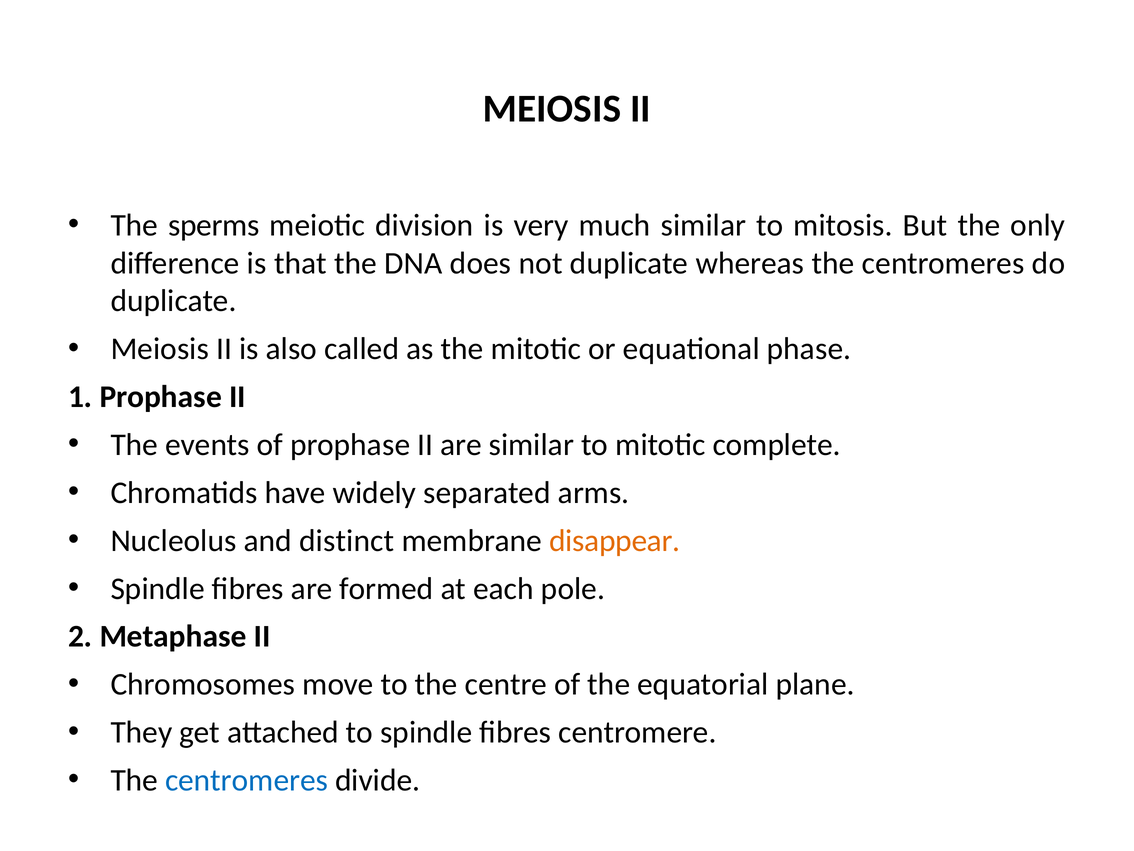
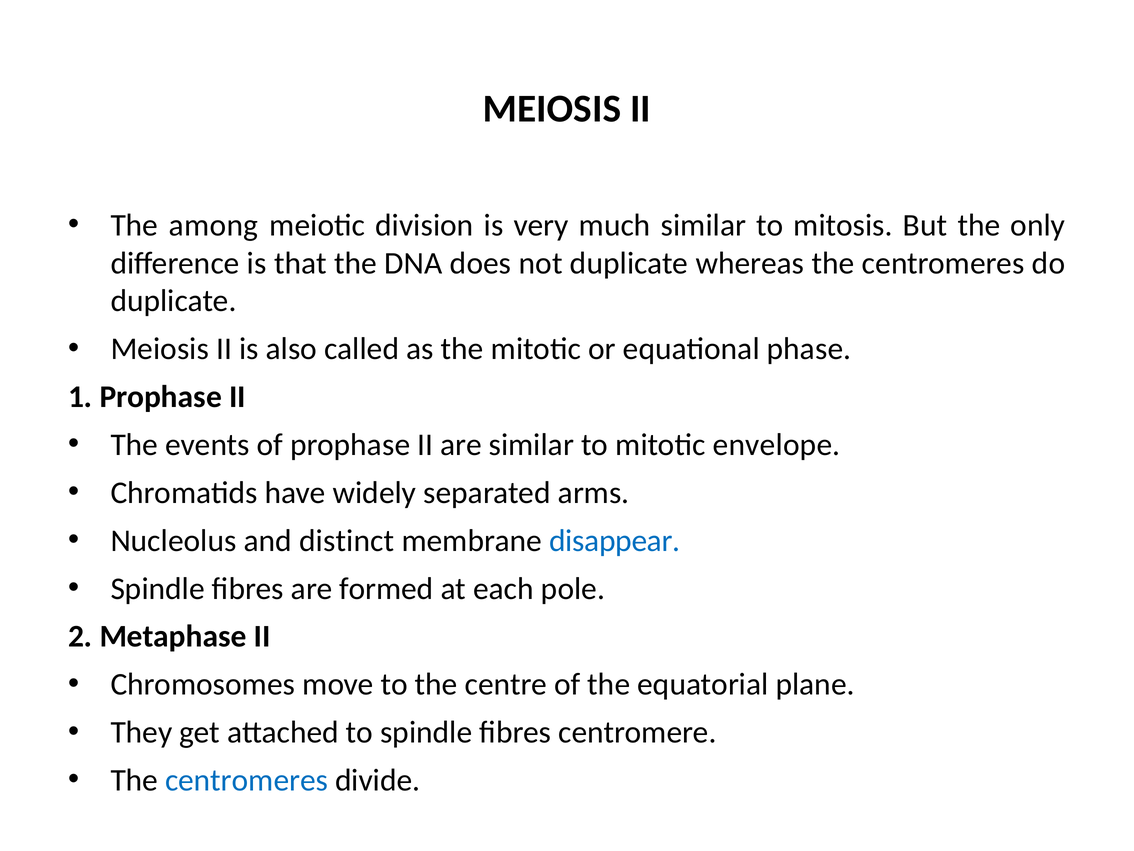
sperms: sperms -> among
complete: complete -> envelope
disappear colour: orange -> blue
